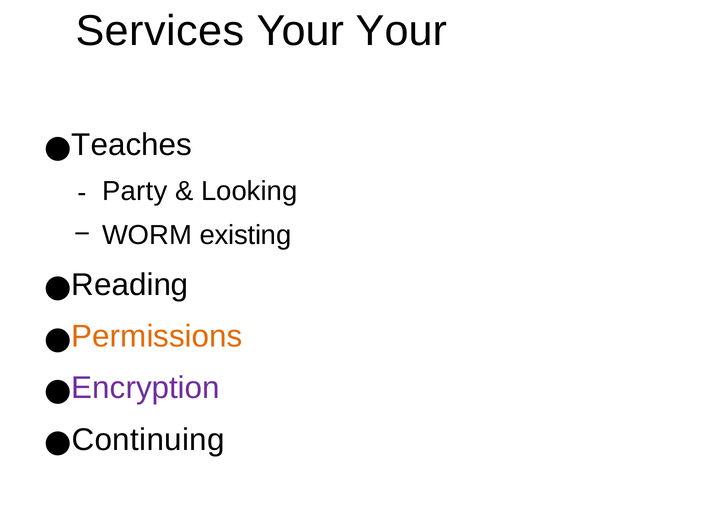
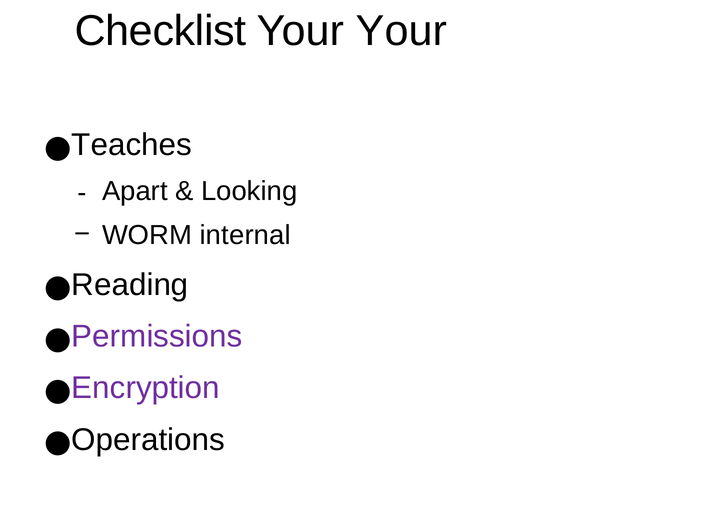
Services: Services -> Checklist
Party: Party -> Apart
existing: existing -> internal
Permissions colour: orange -> purple
Continuing: Continuing -> Operations
